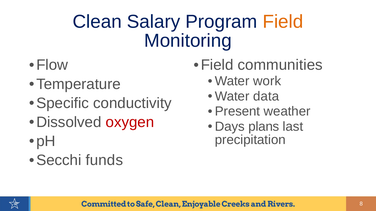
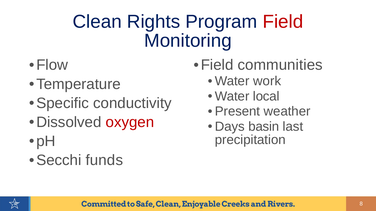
Salary: Salary -> Rights
Field at (283, 22) colour: orange -> red
data: data -> local
plans: plans -> basin
